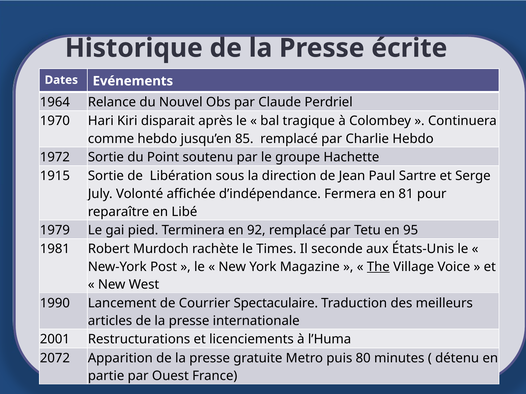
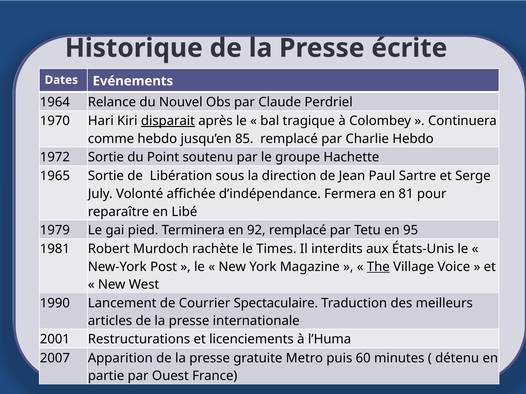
disparait underline: none -> present
1915: 1915 -> 1965
seconde: seconde -> interdits
2072: 2072 -> 2007
80: 80 -> 60
